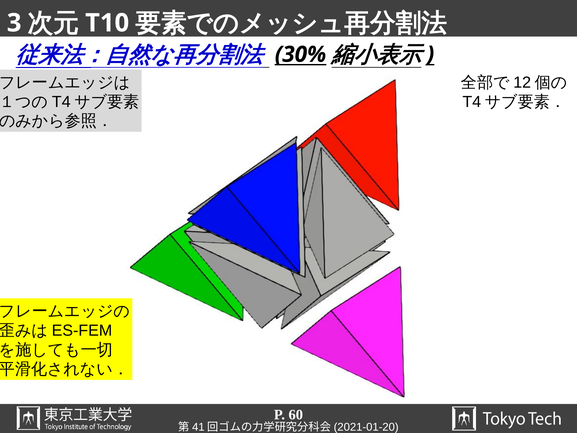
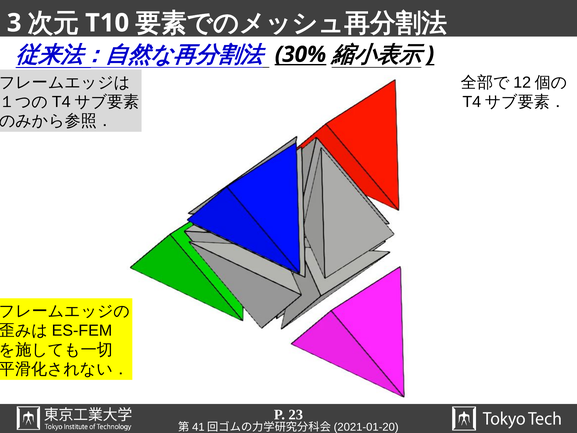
60: 60 -> 23
